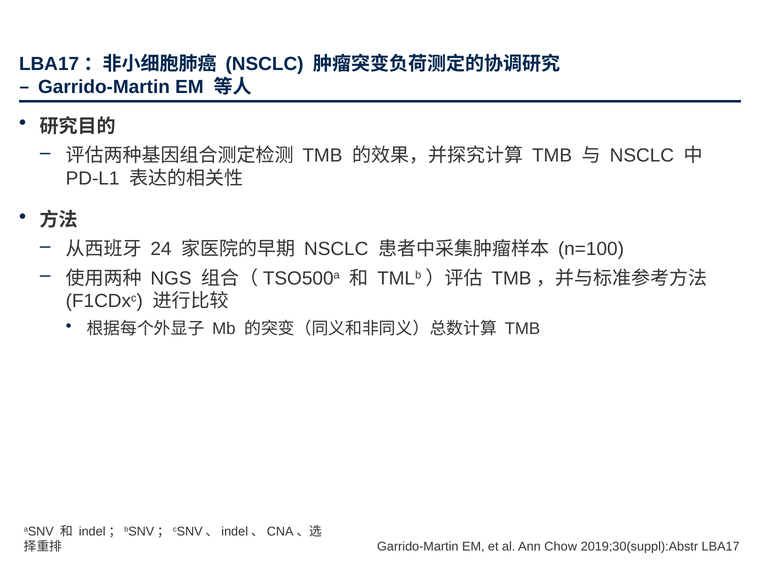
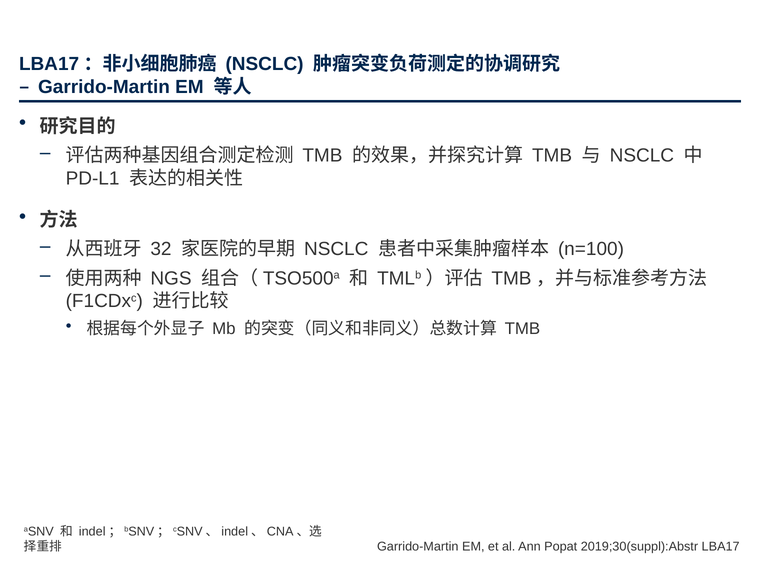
24: 24 -> 32
Chow: Chow -> Popat
